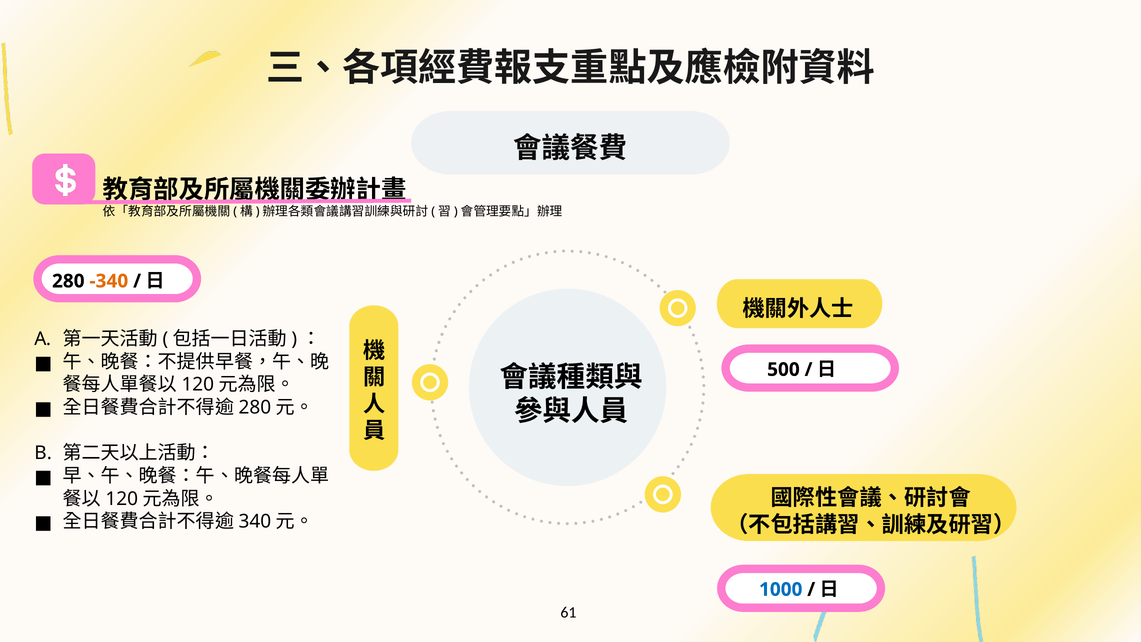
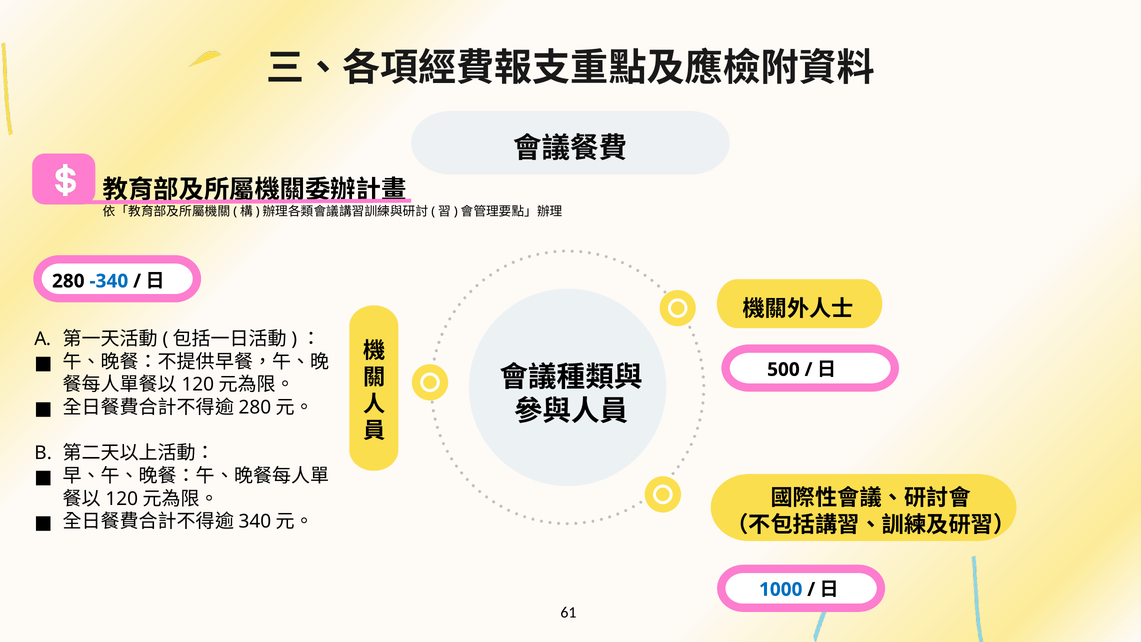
-340 colour: orange -> blue
